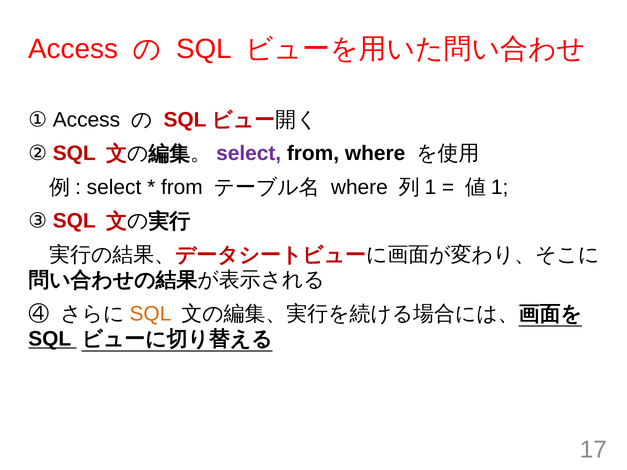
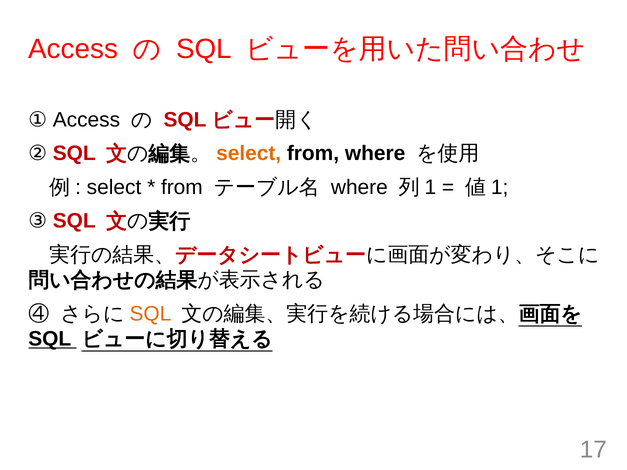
select at (249, 154) colour: purple -> orange
